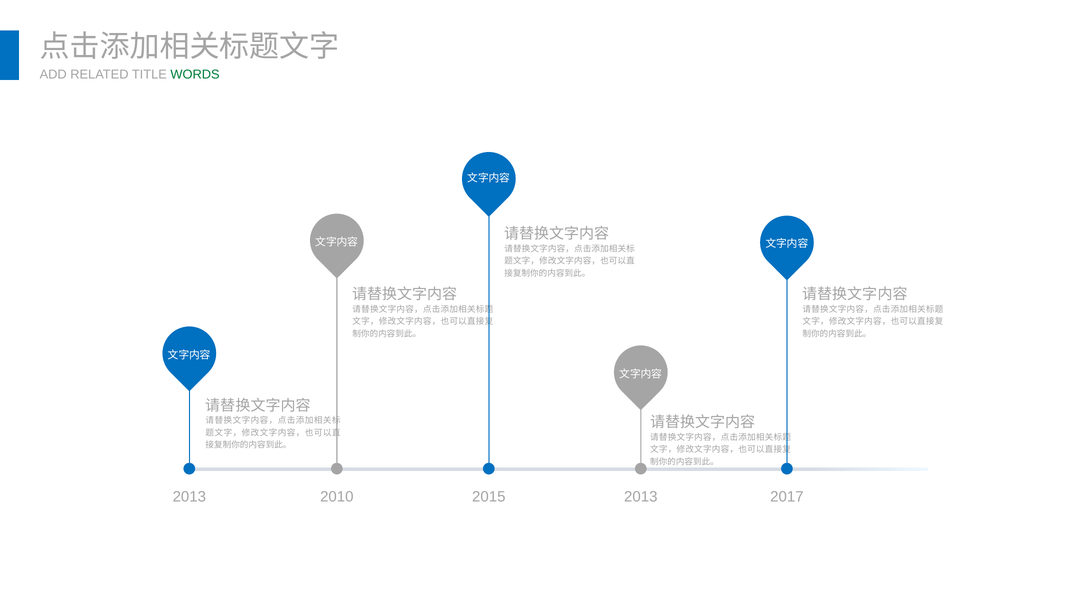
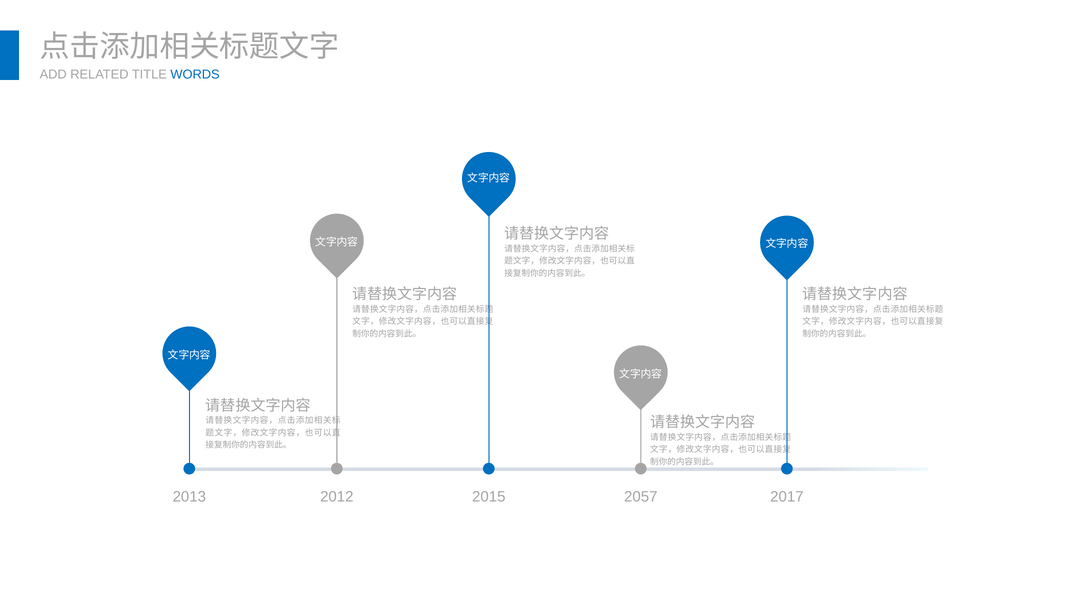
WORDS colour: green -> blue
2010: 2010 -> 2012
2015 2013: 2013 -> 2057
